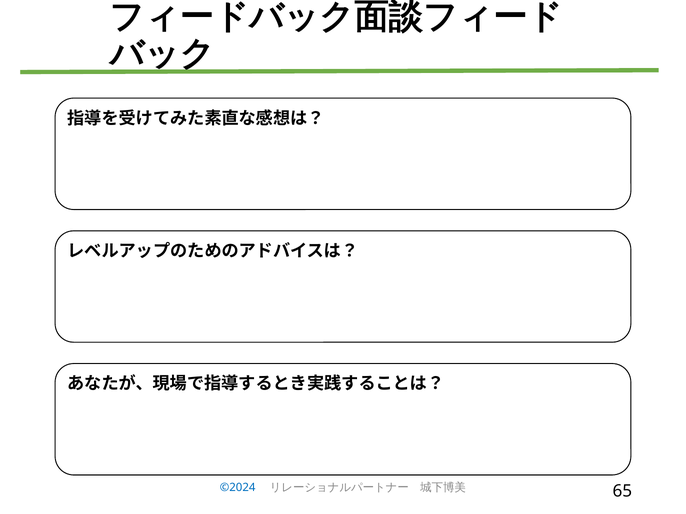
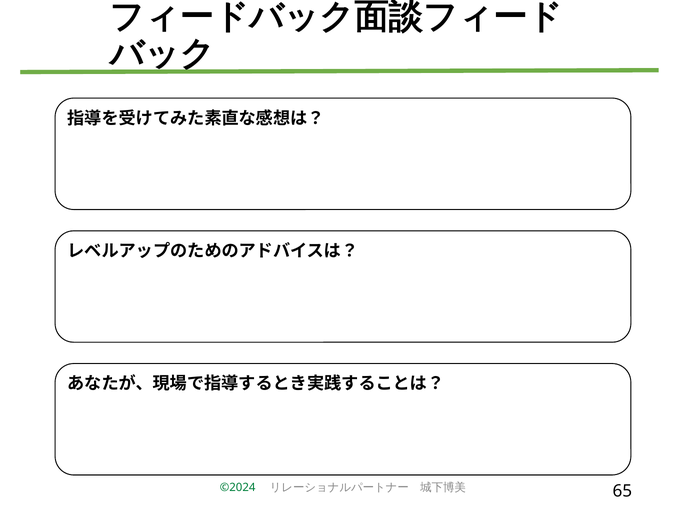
©2024 colour: blue -> green
